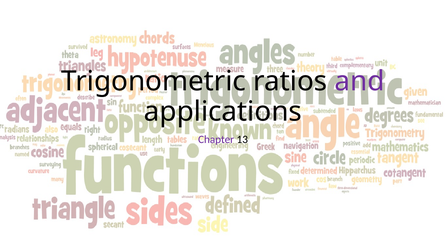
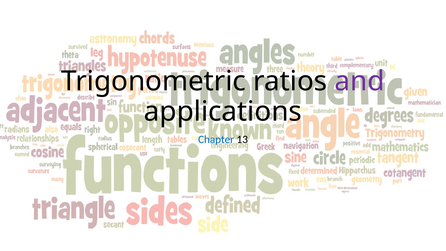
Chapter colour: purple -> blue
